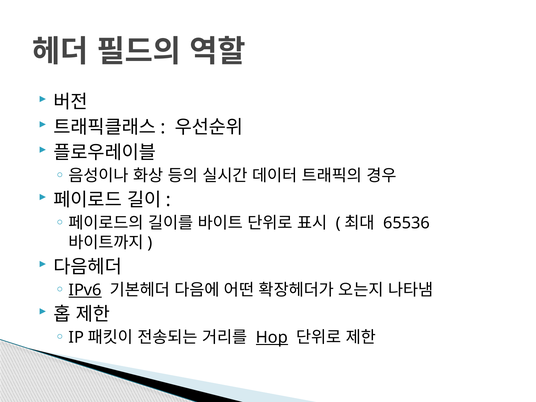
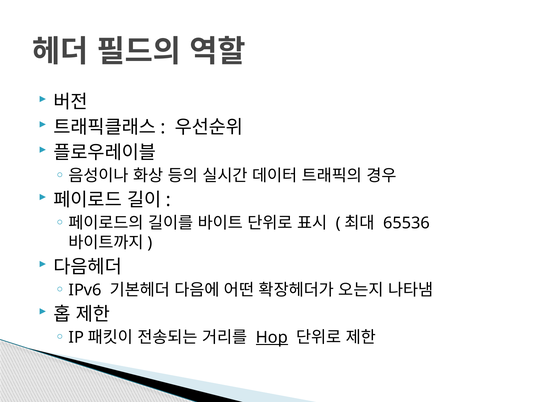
IPv6 underline: present -> none
